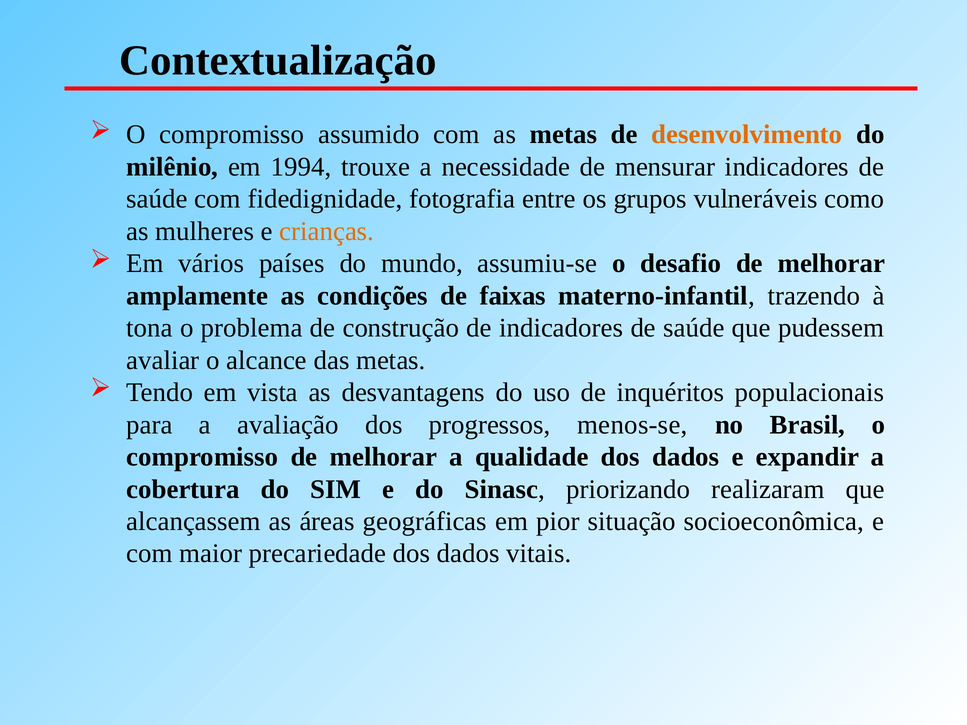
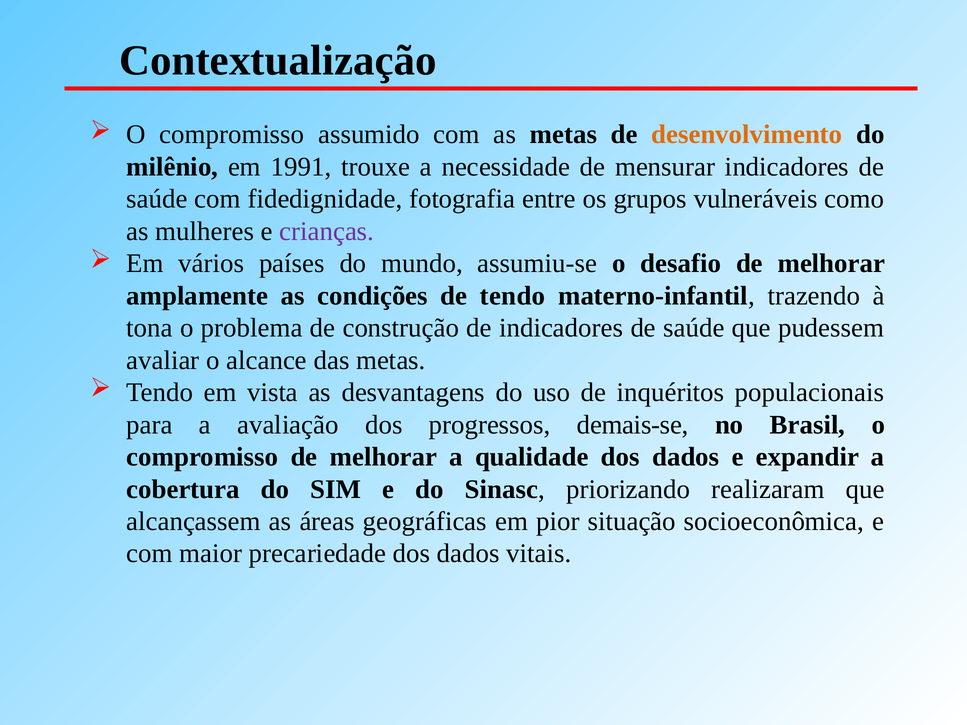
1994: 1994 -> 1991
crianças colour: orange -> purple
de faixas: faixas -> tendo
menos-se: menos-se -> demais-se
